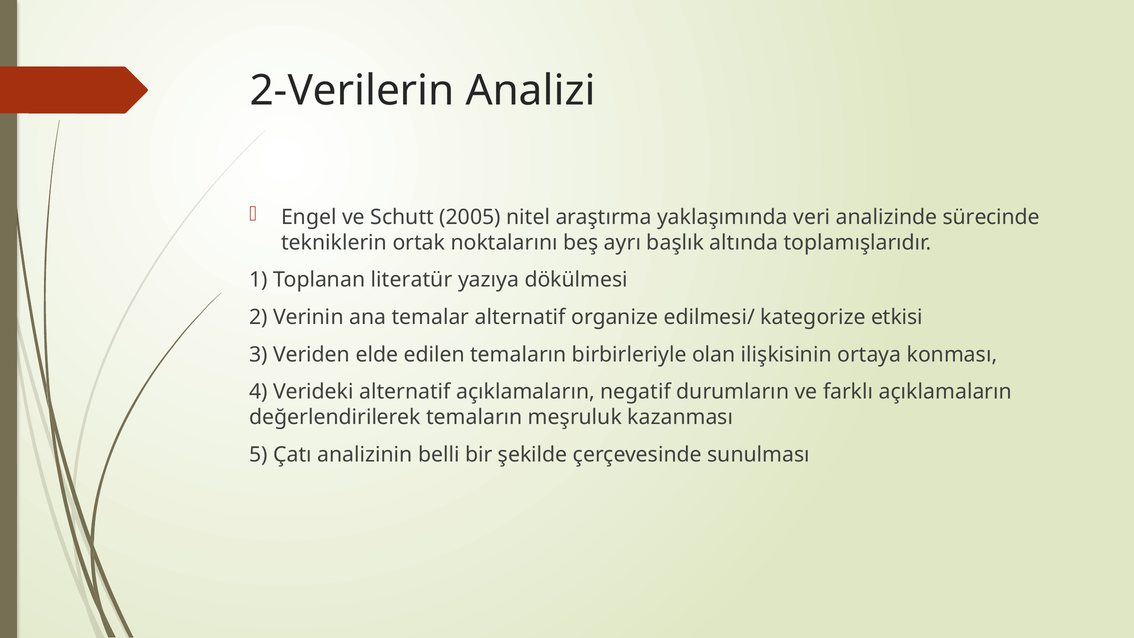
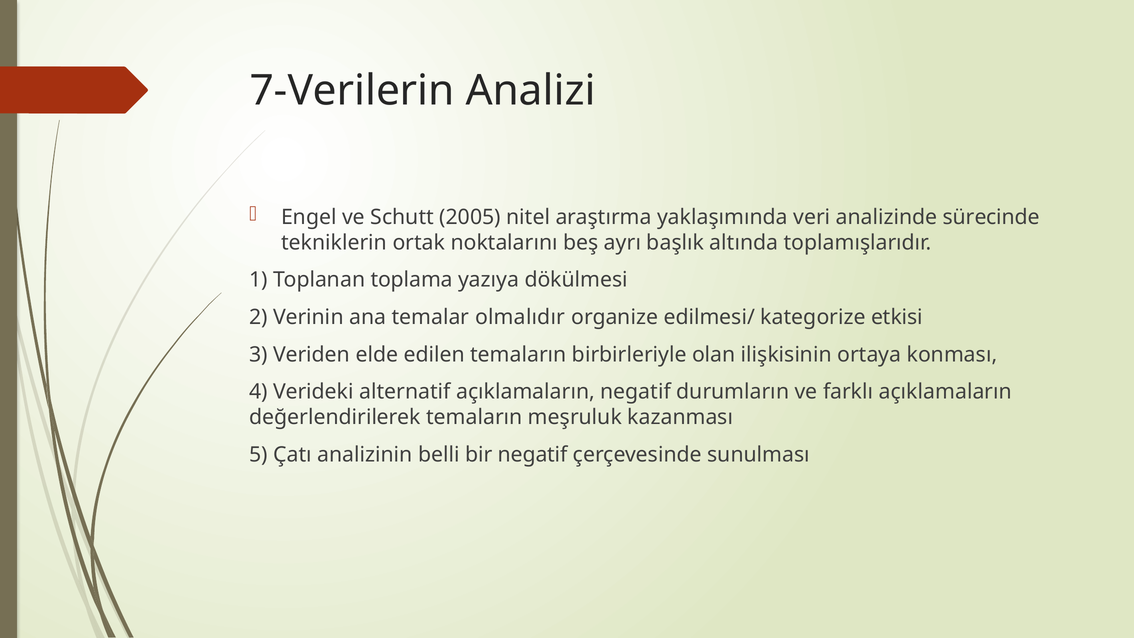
2-Verilerin: 2-Verilerin -> 7-Verilerin
literatür: literatür -> toplama
temalar alternatif: alternatif -> olmalıdır
bir şekilde: şekilde -> negatif
